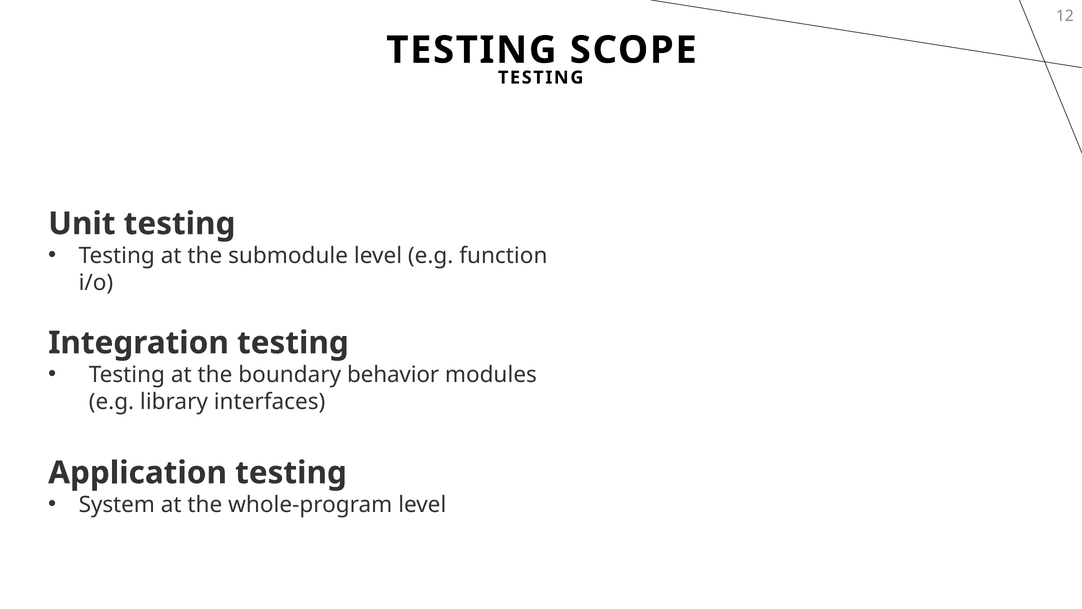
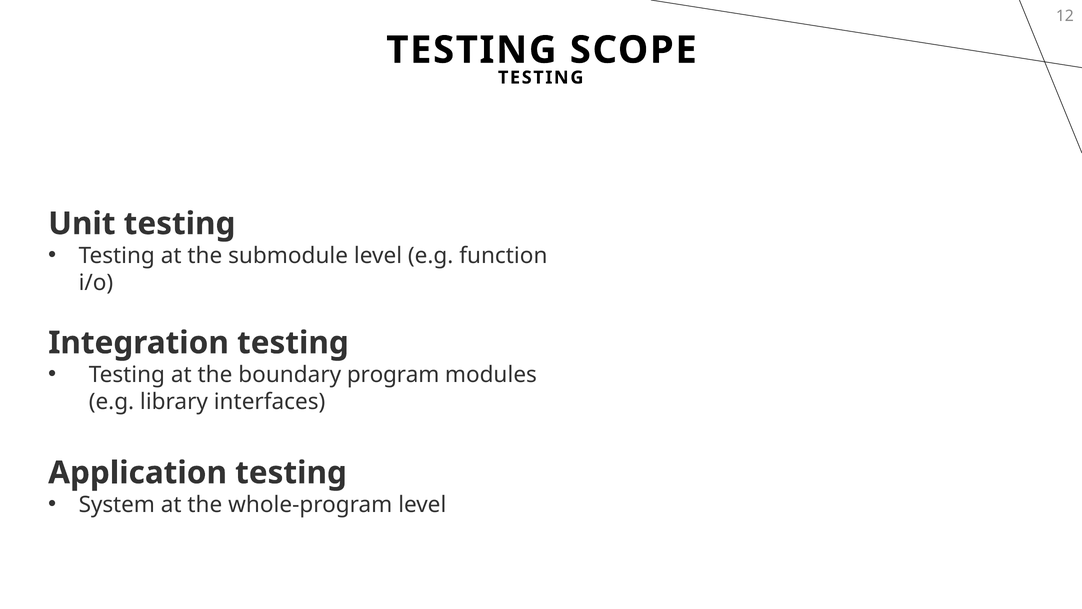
behavior: behavior -> program
